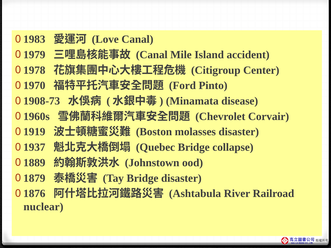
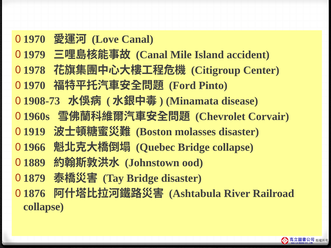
1983 at (34, 39): 1983 -> 1970
1937: 1937 -> 1966
nuclear at (43, 207): nuclear -> collapse
